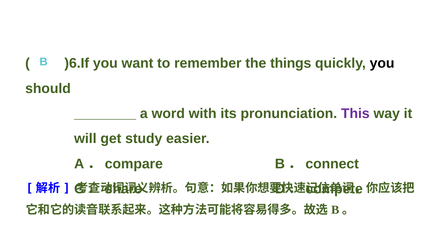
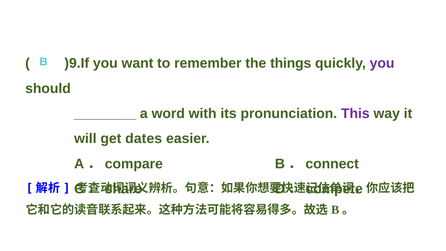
)6.If: )6.If -> )9.If
you at (382, 63) colour: black -> purple
study: study -> dates
